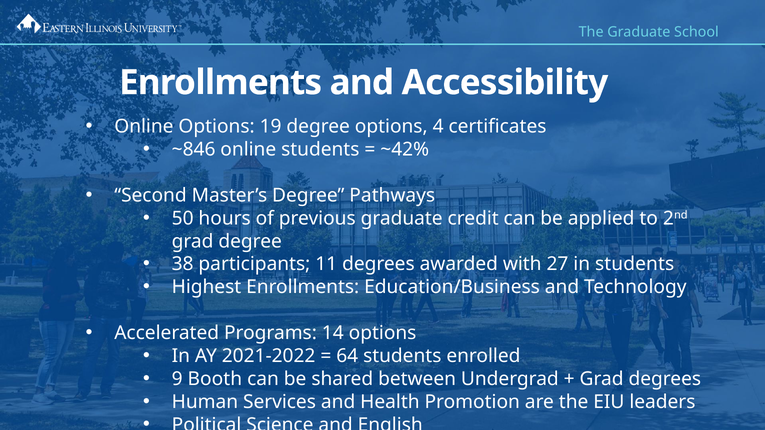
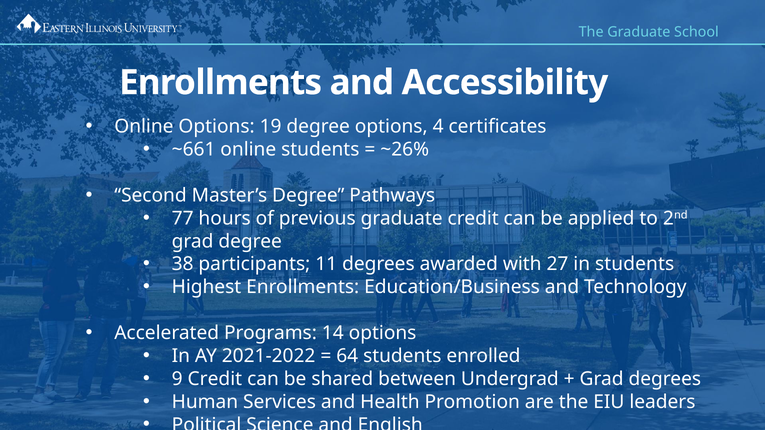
~846: ~846 -> ~661
~42%: ~42% -> ~26%
50: 50 -> 77
9 Booth: Booth -> Credit
